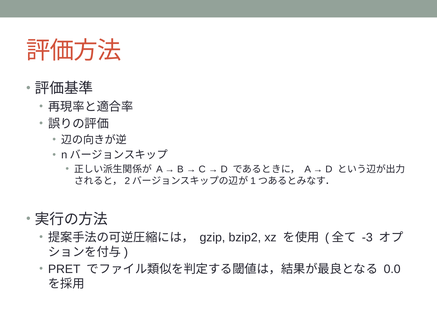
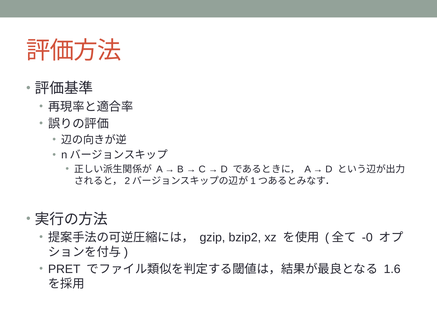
-3: -3 -> -0
0.0: 0.0 -> 1.6
